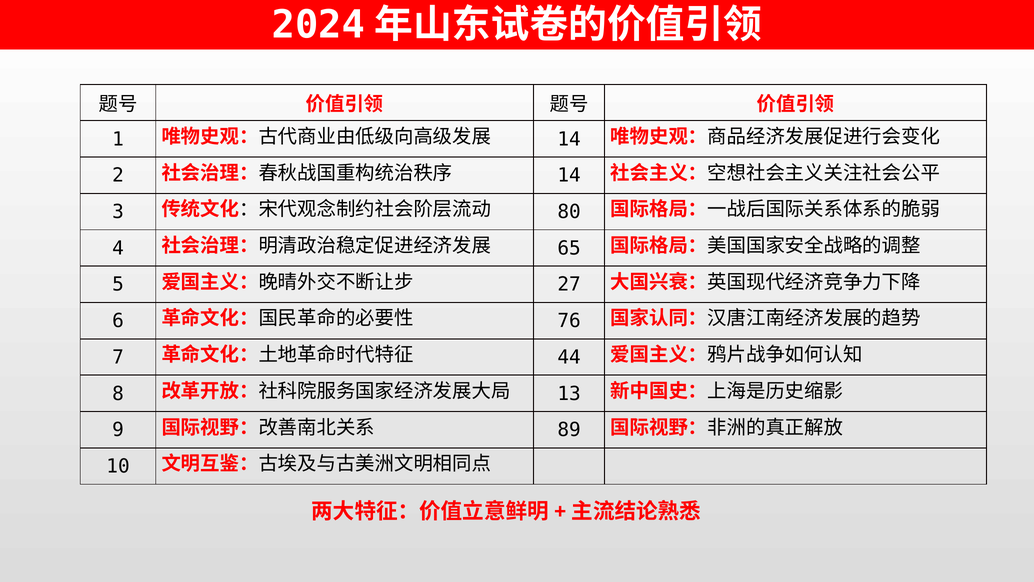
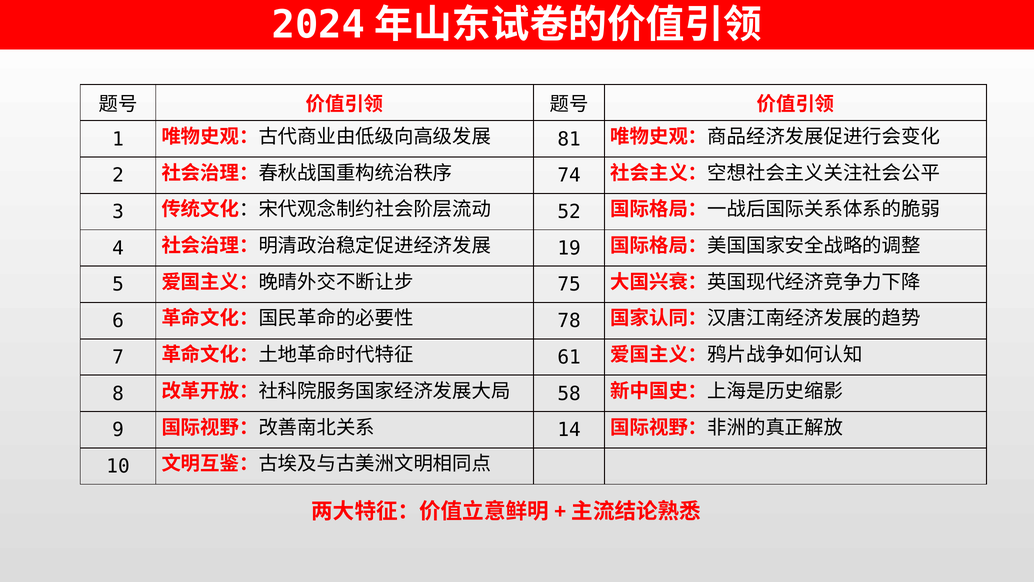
14 at (569, 139): 14 -> 81
14 at (569, 175): 14 -> 74
80: 80 -> 52
65: 65 -> 19
27: 27 -> 75
76: 76 -> 78
44: 44 -> 61
13: 13 -> 58
89: 89 -> 14
